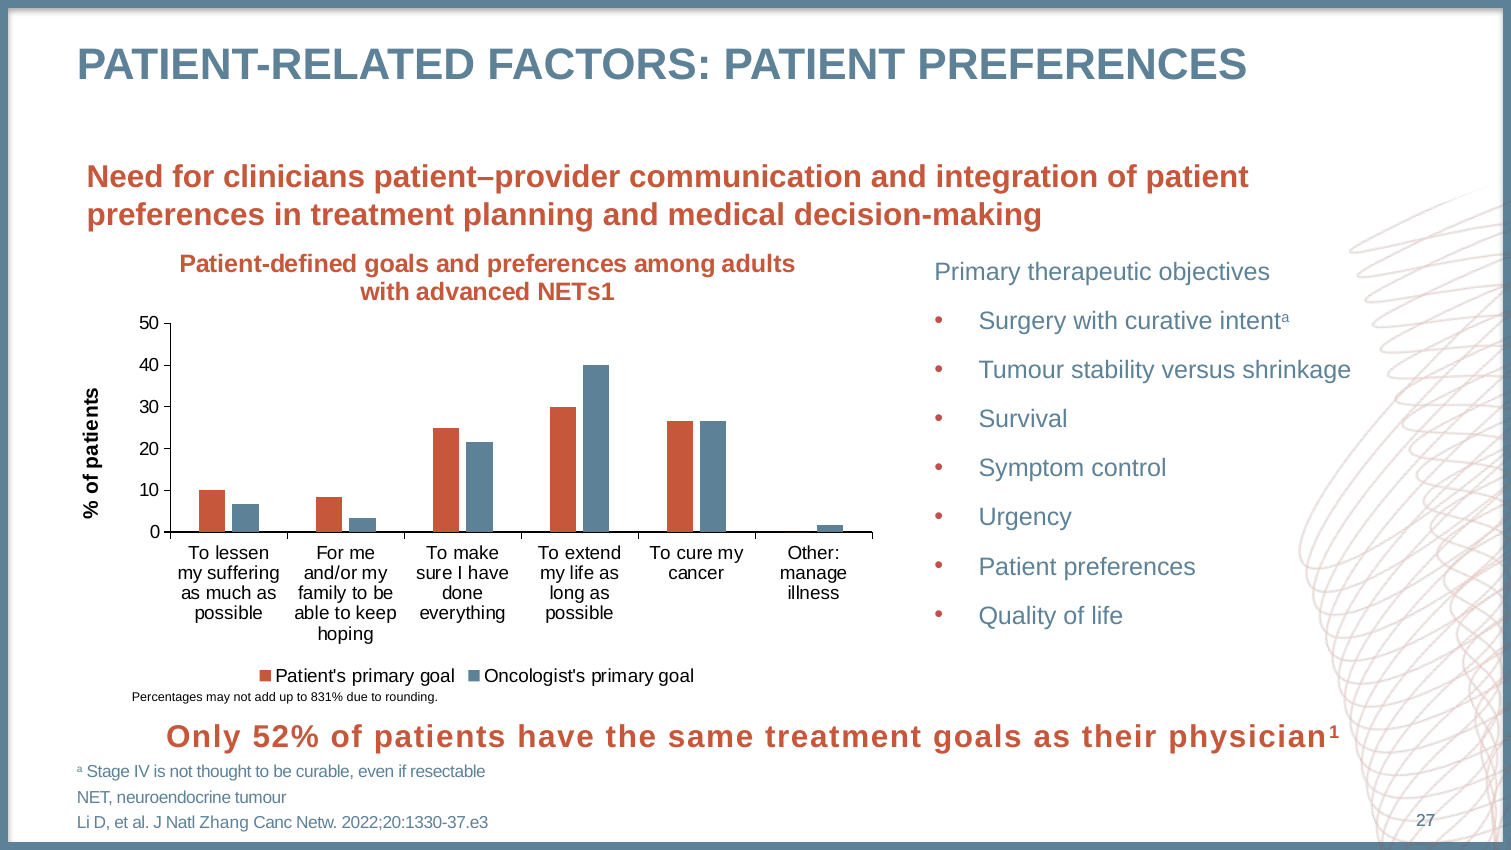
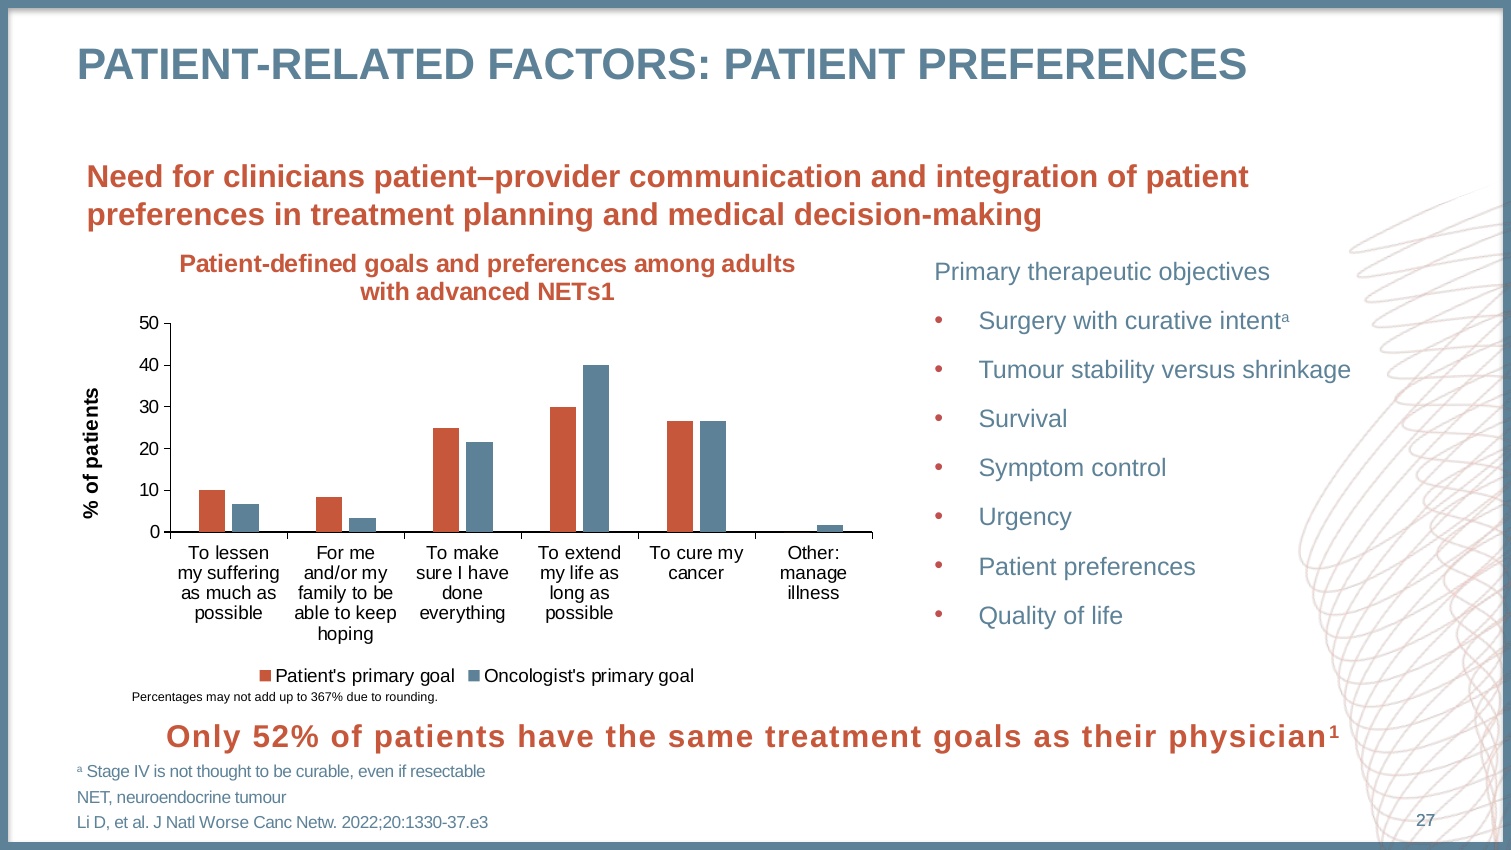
831%: 831% -> 367%
Zhang: Zhang -> Worse
